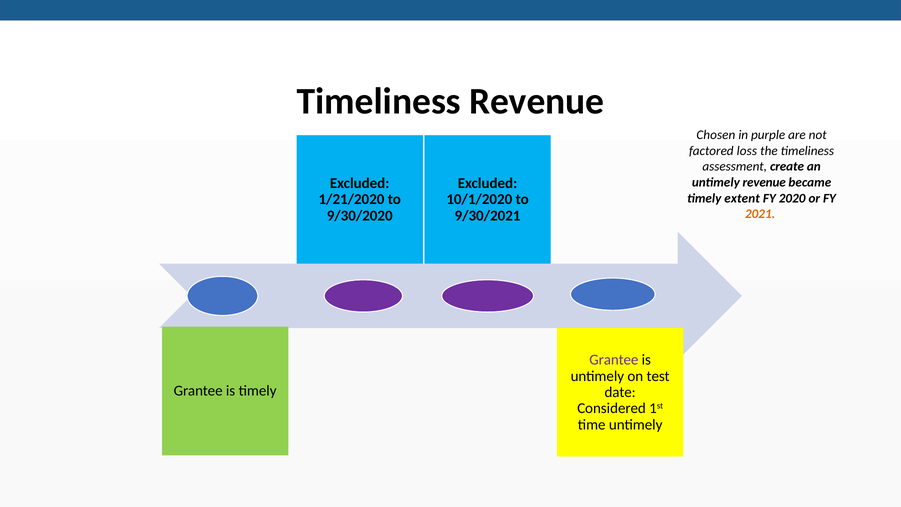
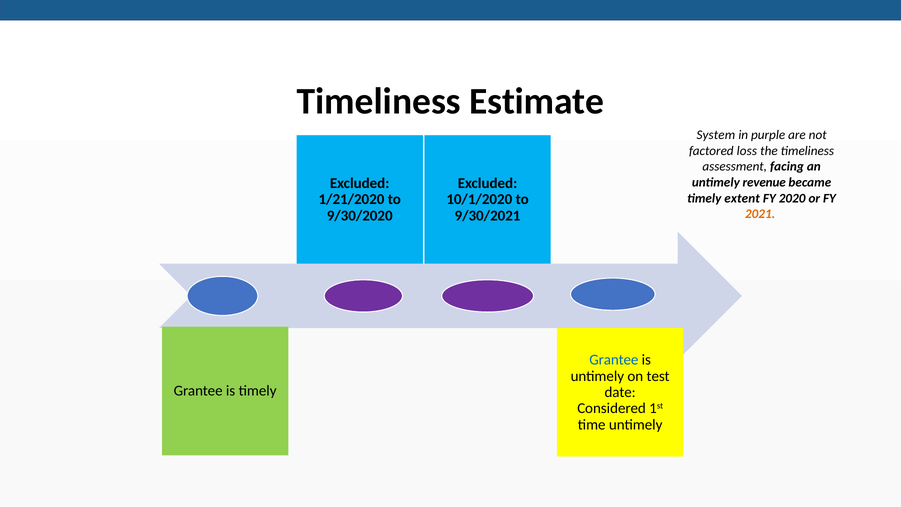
Timeliness Revenue: Revenue -> Estimate
Chosen: Chosen -> System
create: create -> facing
Grantee at (614, 360) colour: purple -> blue
